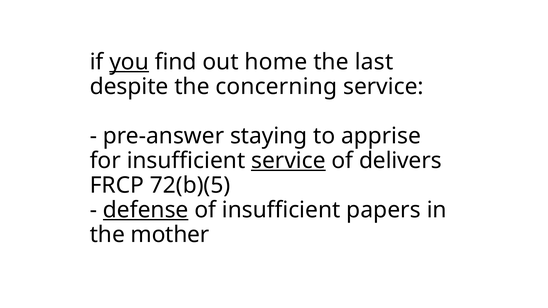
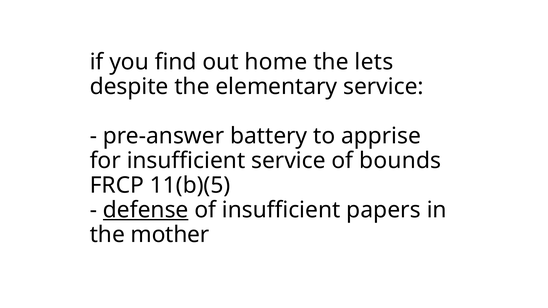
you underline: present -> none
last: last -> lets
concerning: concerning -> elementary
staying: staying -> battery
service at (288, 161) underline: present -> none
delivers: delivers -> bounds
72(b)(5: 72(b)(5 -> 11(b)(5
